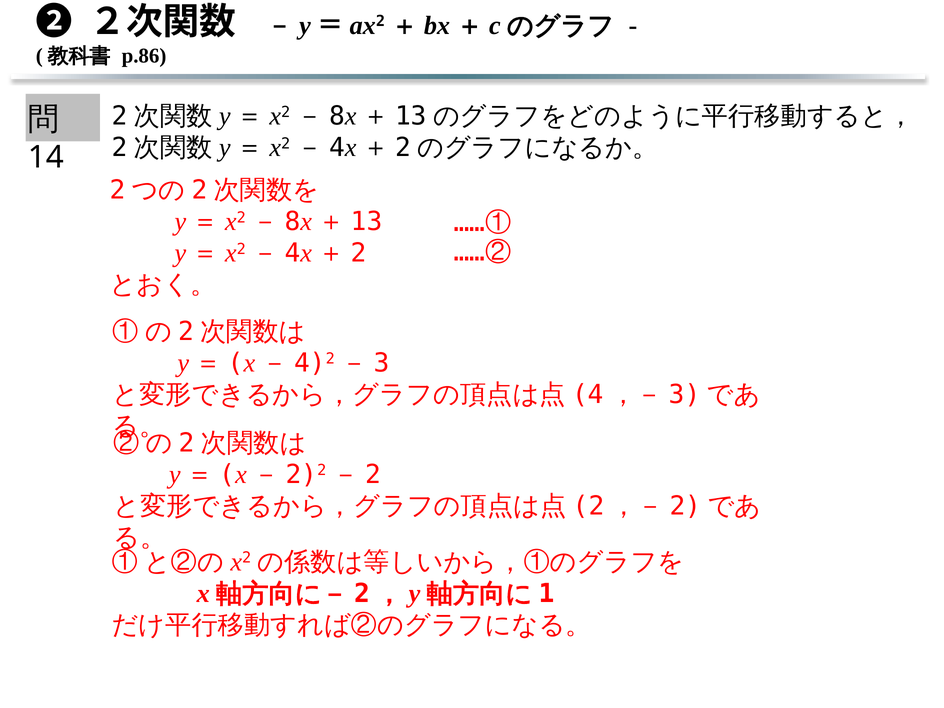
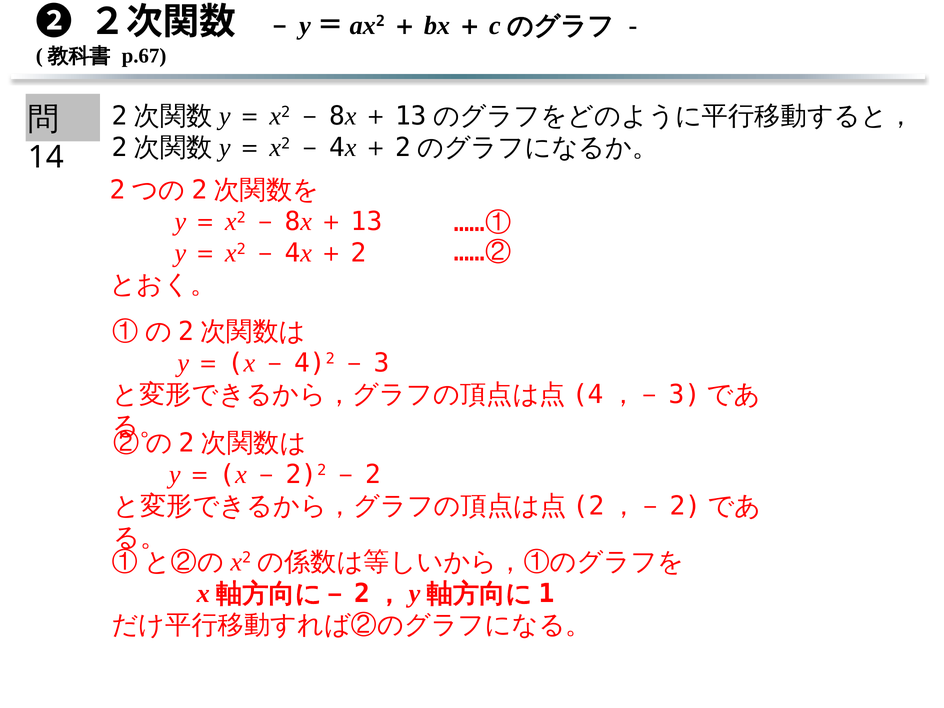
p.86: p.86 -> p.67
